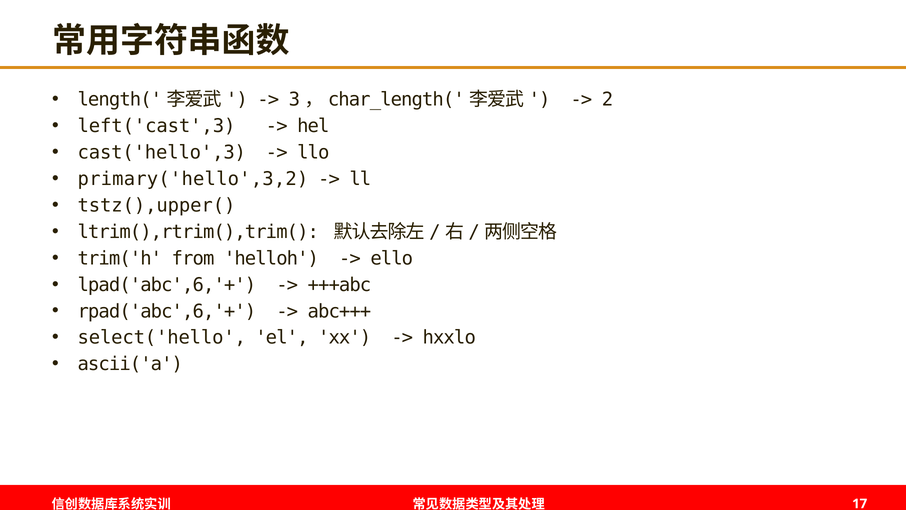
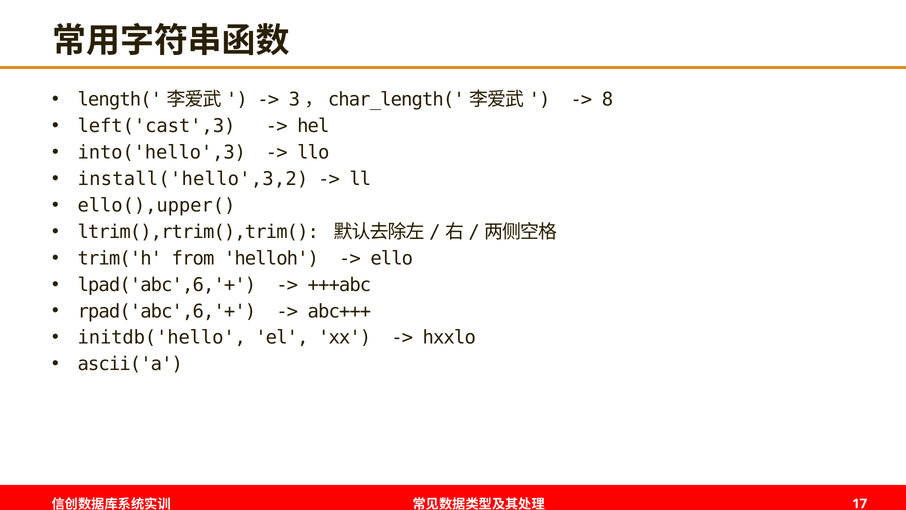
2: 2 -> 8
cast('hello',3: cast('hello',3 -> into('hello',3
primary('hello',3,2: primary('hello',3,2 -> install('hello',3,2
tstz(),upper(: tstz(),upper( -> ello(),upper(
select('hello: select('hello -> initdb('hello
